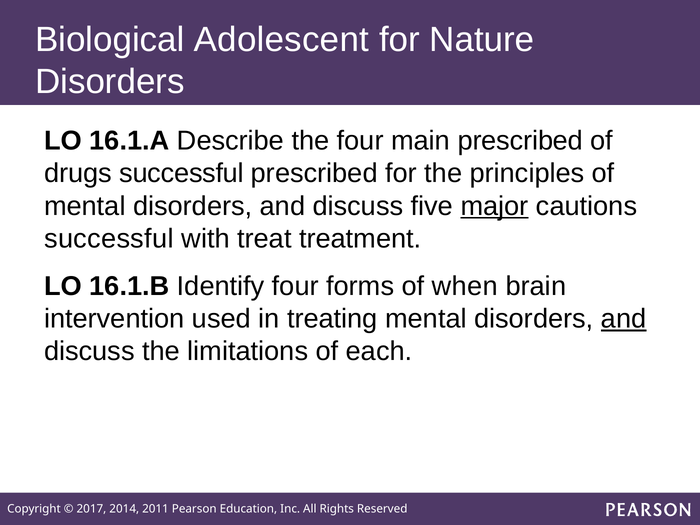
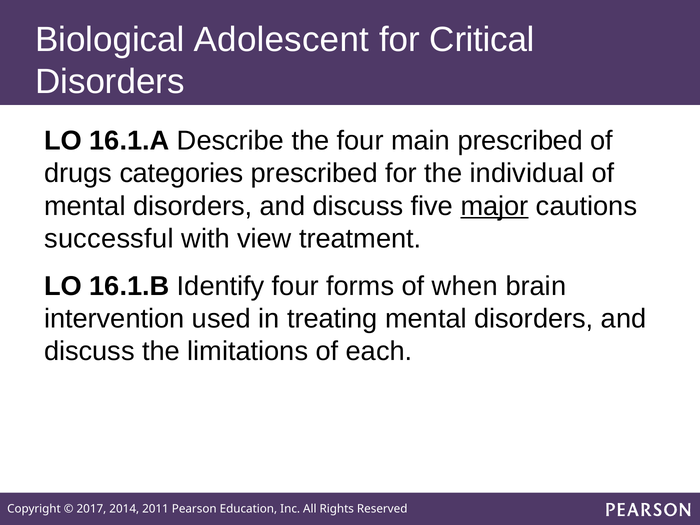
Nature: Nature -> Critical
drugs successful: successful -> categories
principles: principles -> individual
treat: treat -> view
and at (624, 319) underline: present -> none
